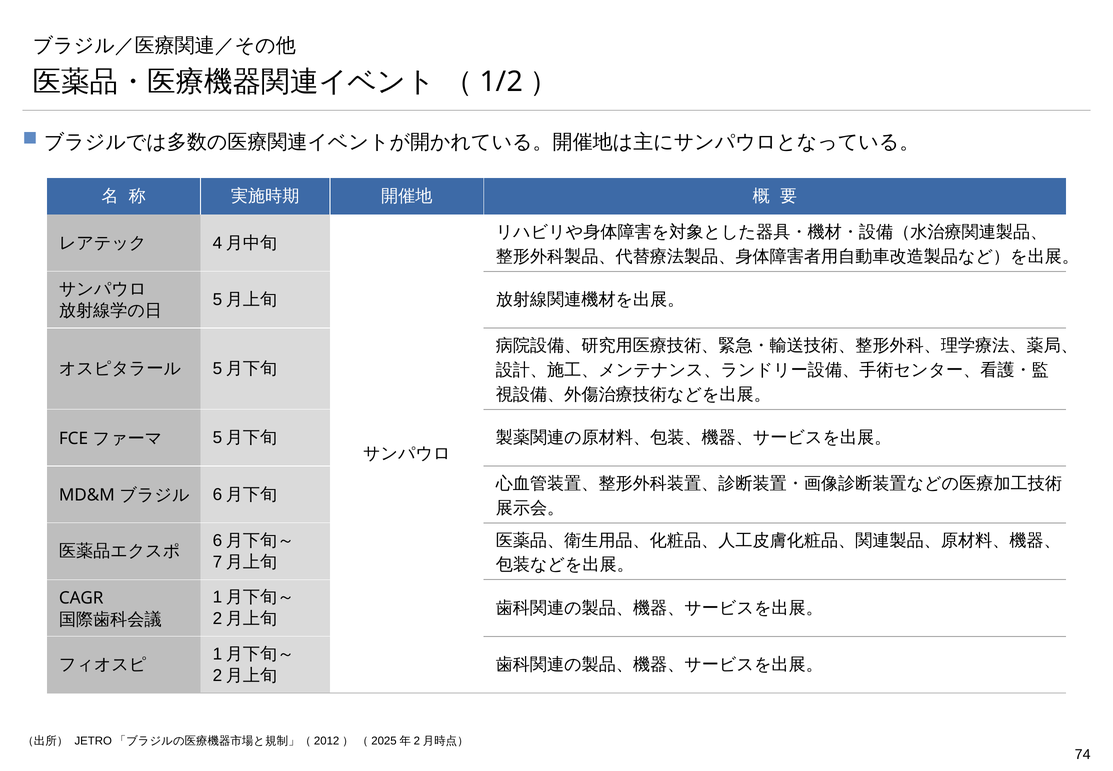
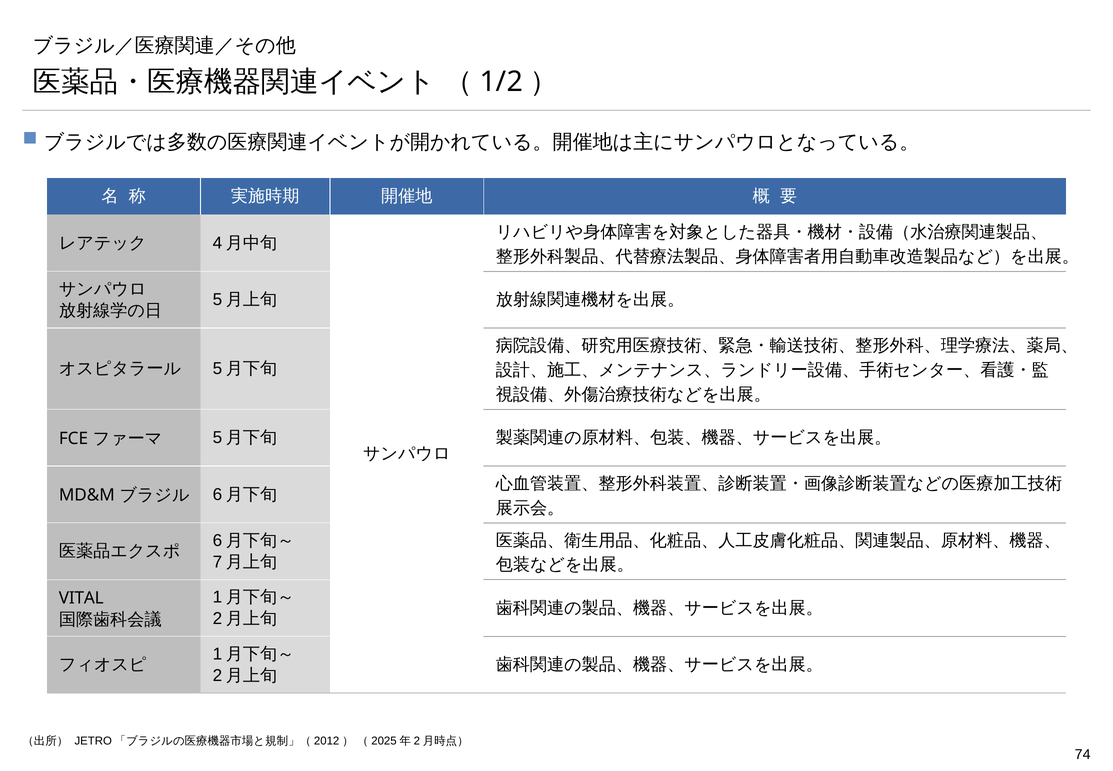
CAGR: CAGR -> VITAL
